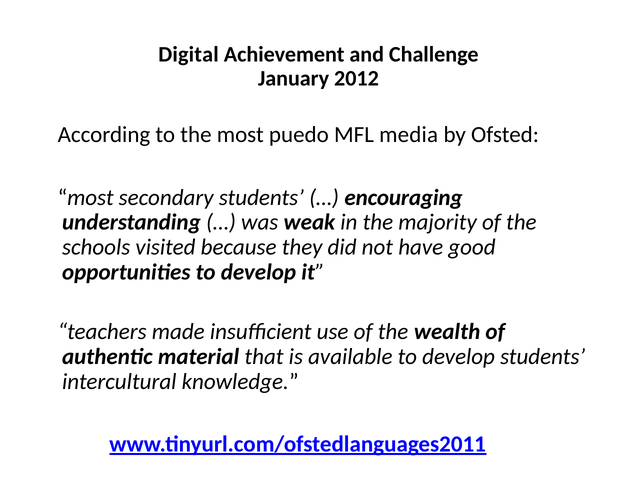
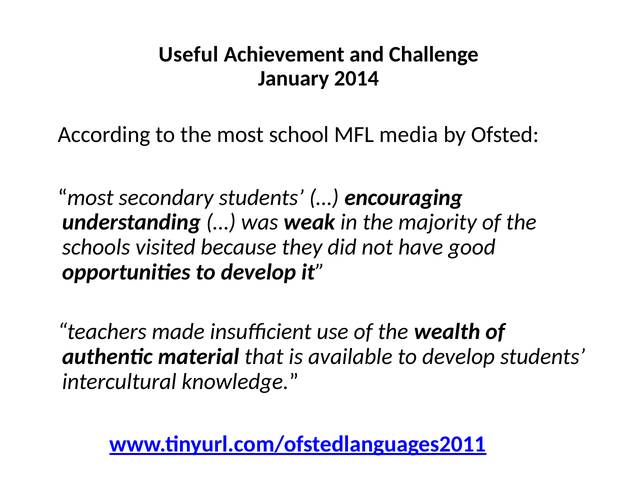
Digital: Digital -> Useful
2012: 2012 -> 2014
puedo: puedo -> school
